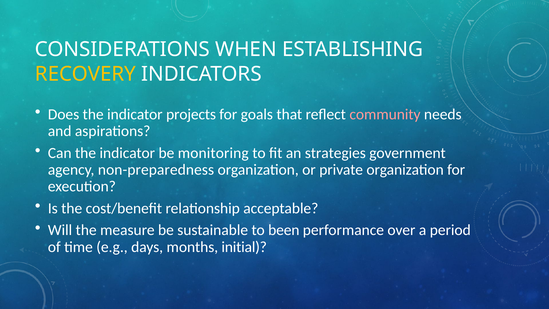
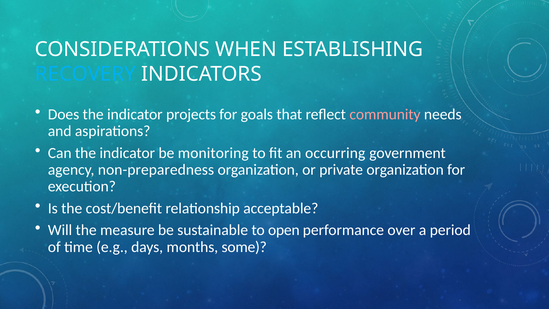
RECOVERY colour: yellow -> light blue
strategies: strategies -> occurring
been: been -> open
initial: initial -> some
